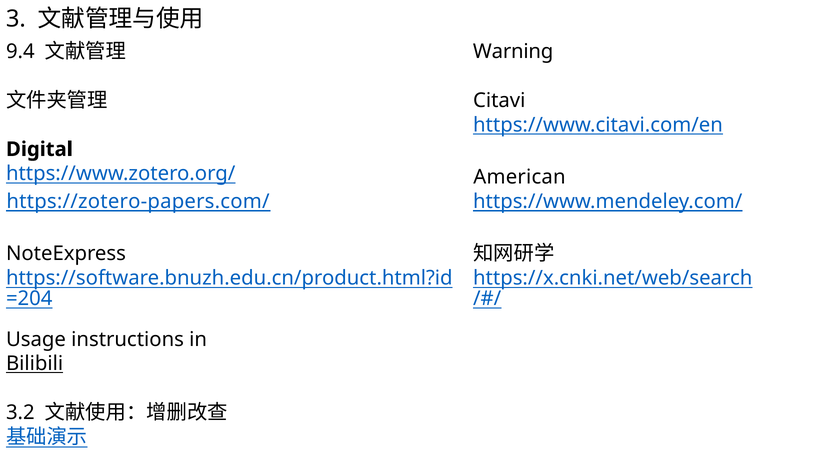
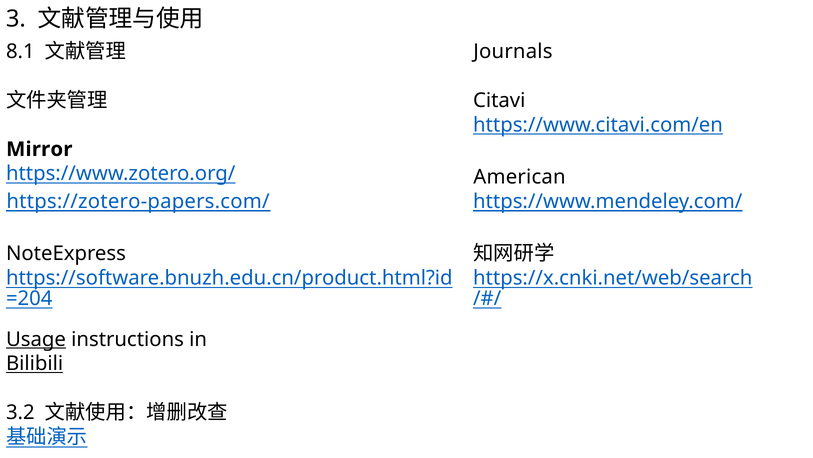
9.4: 9.4 -> 8.1
Warning: Warning -> Journals
Digital: Digital -> Mirror
Usage underline: none -> present
